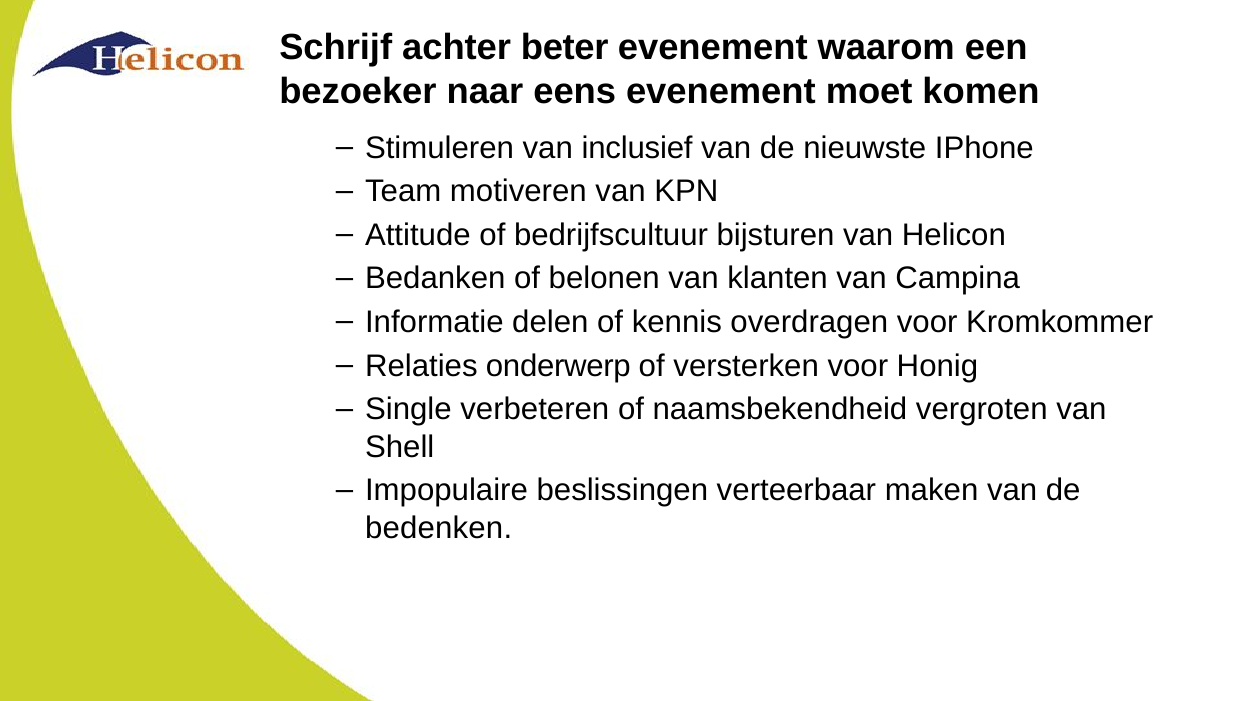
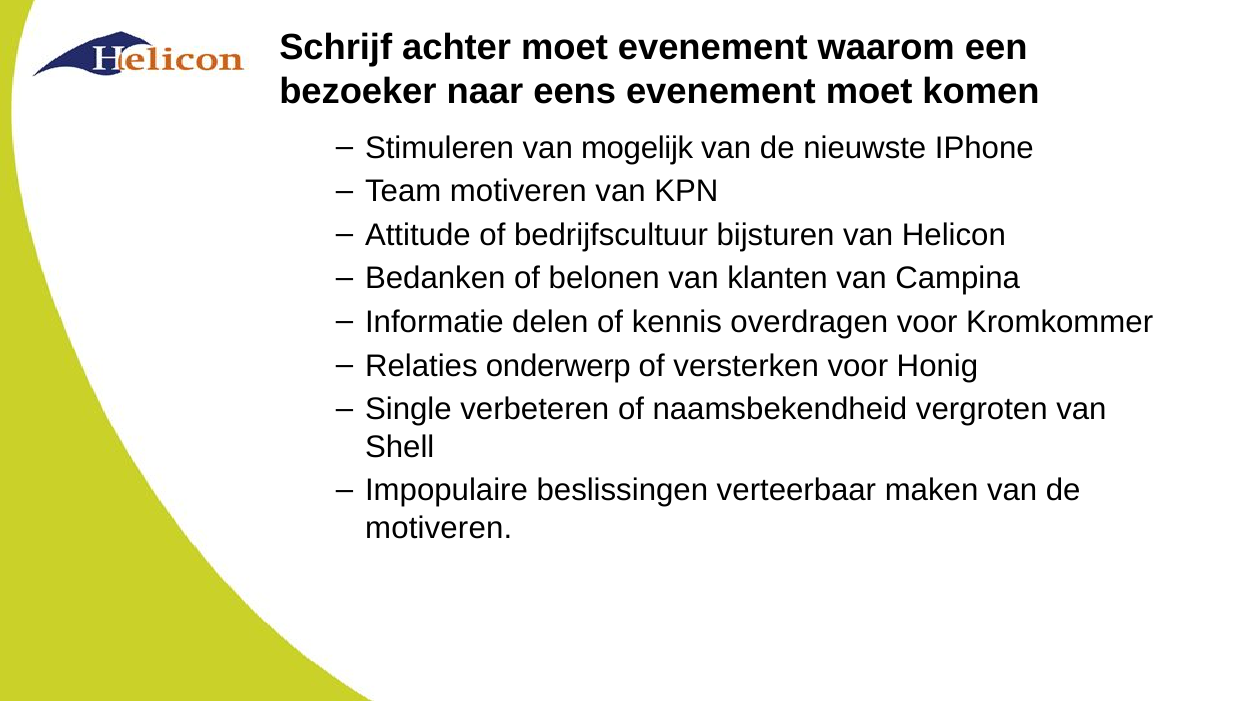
achter beter: beter -> moet
inclusief: inclusief -> mogelijk
bedenken at (439, 528): bedenken -> motiveren
